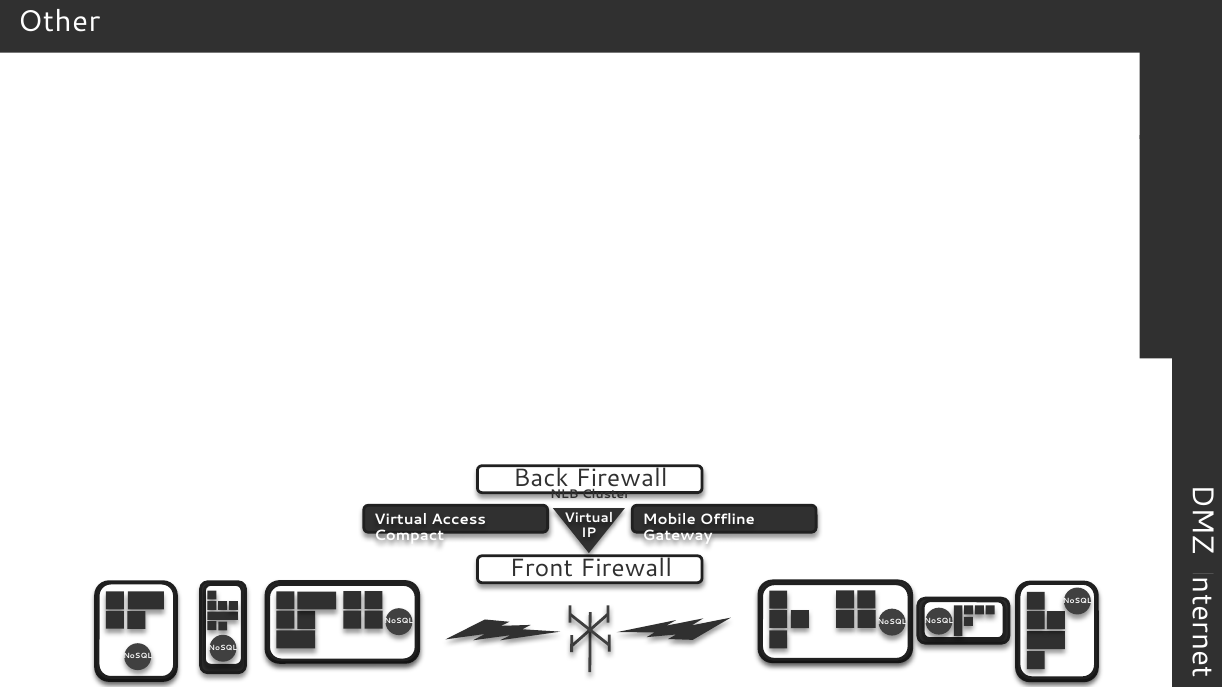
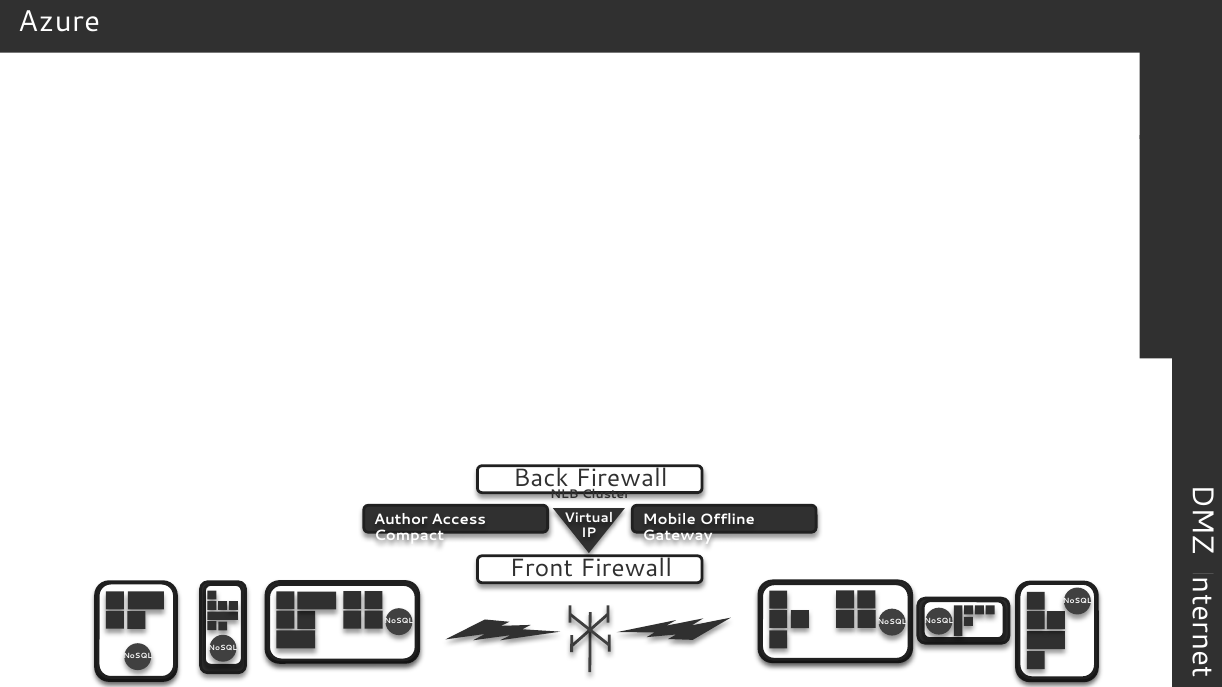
Other: Other -> Azure
Virtual at (401, 520): Virtual -> Author
